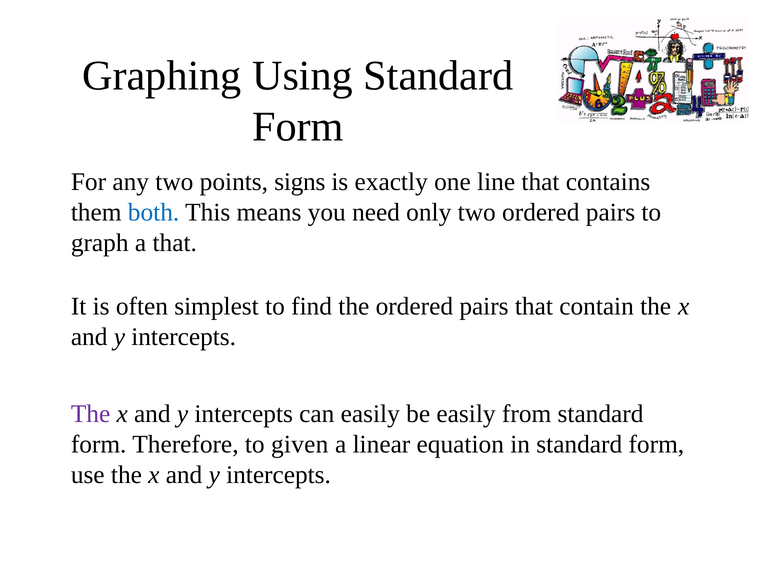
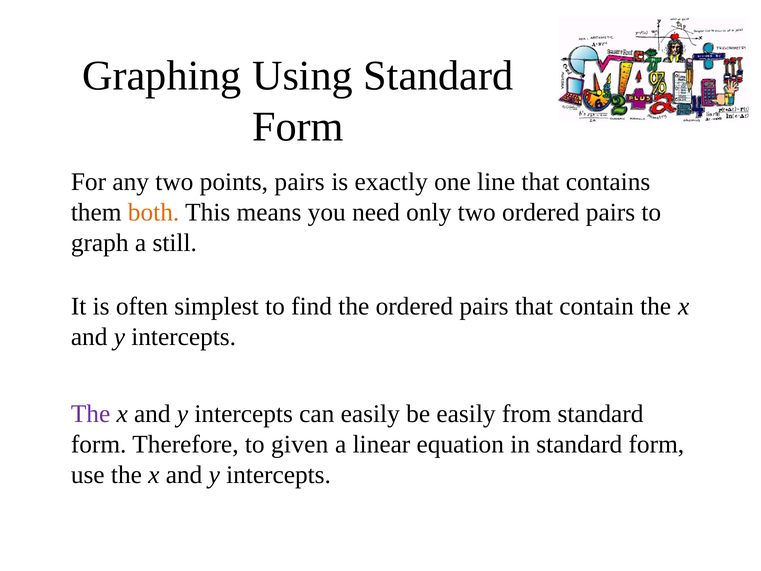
points signs: signs -> pairs
both colour: blue -> orange
a that: that -> still
